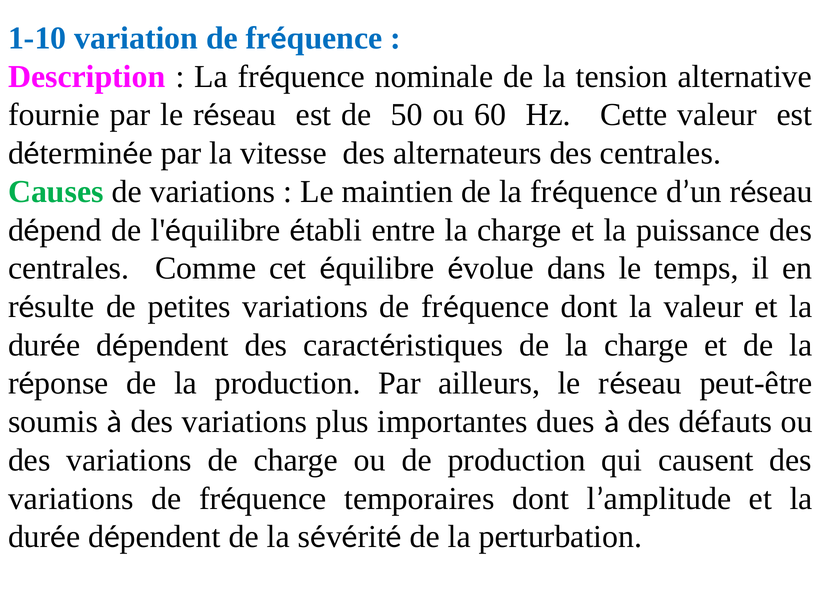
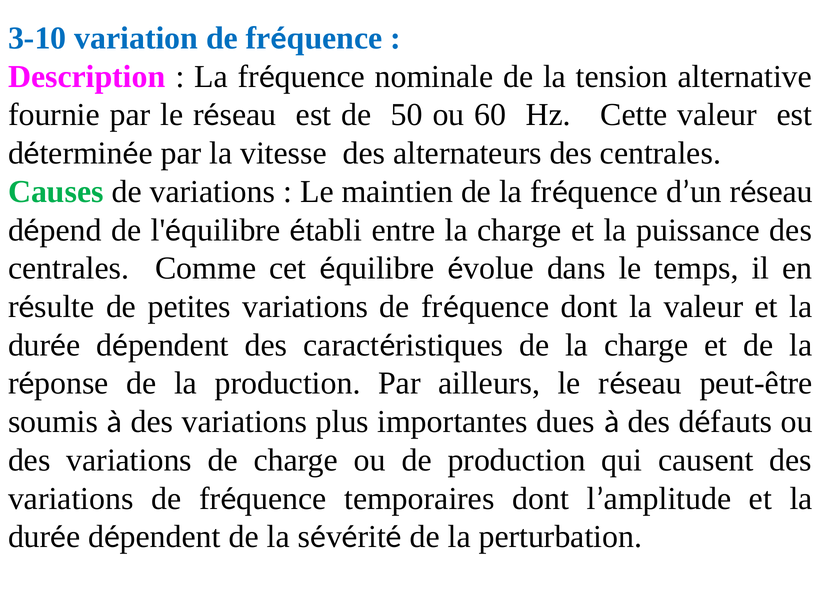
1-10: 1-10 -> 3-10
